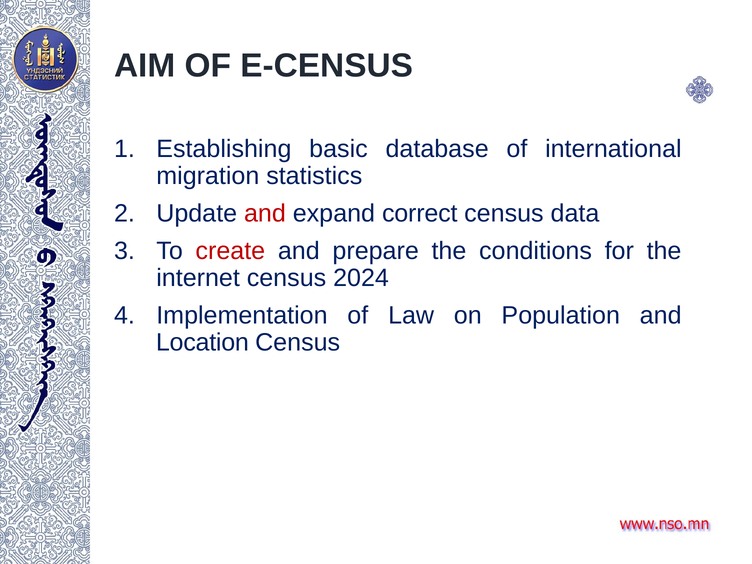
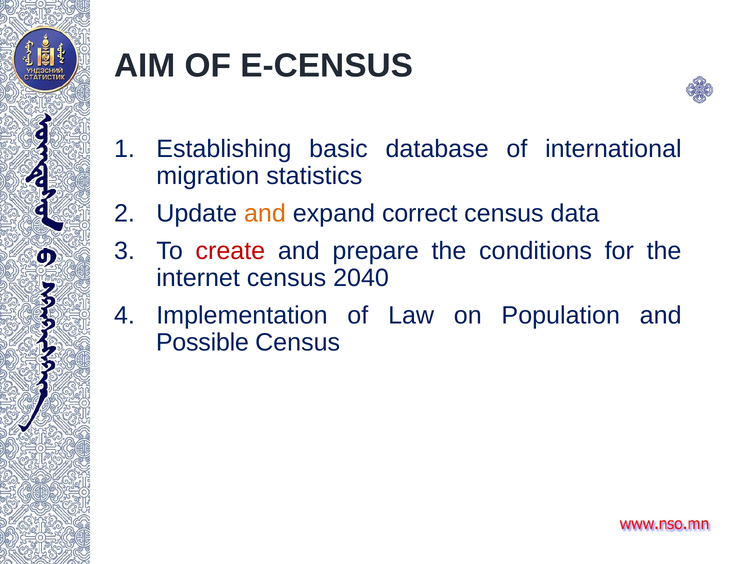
and at (265, 213) colour: red -> orange
2024: 2024 -> 2040
Location: Location -> Possible
